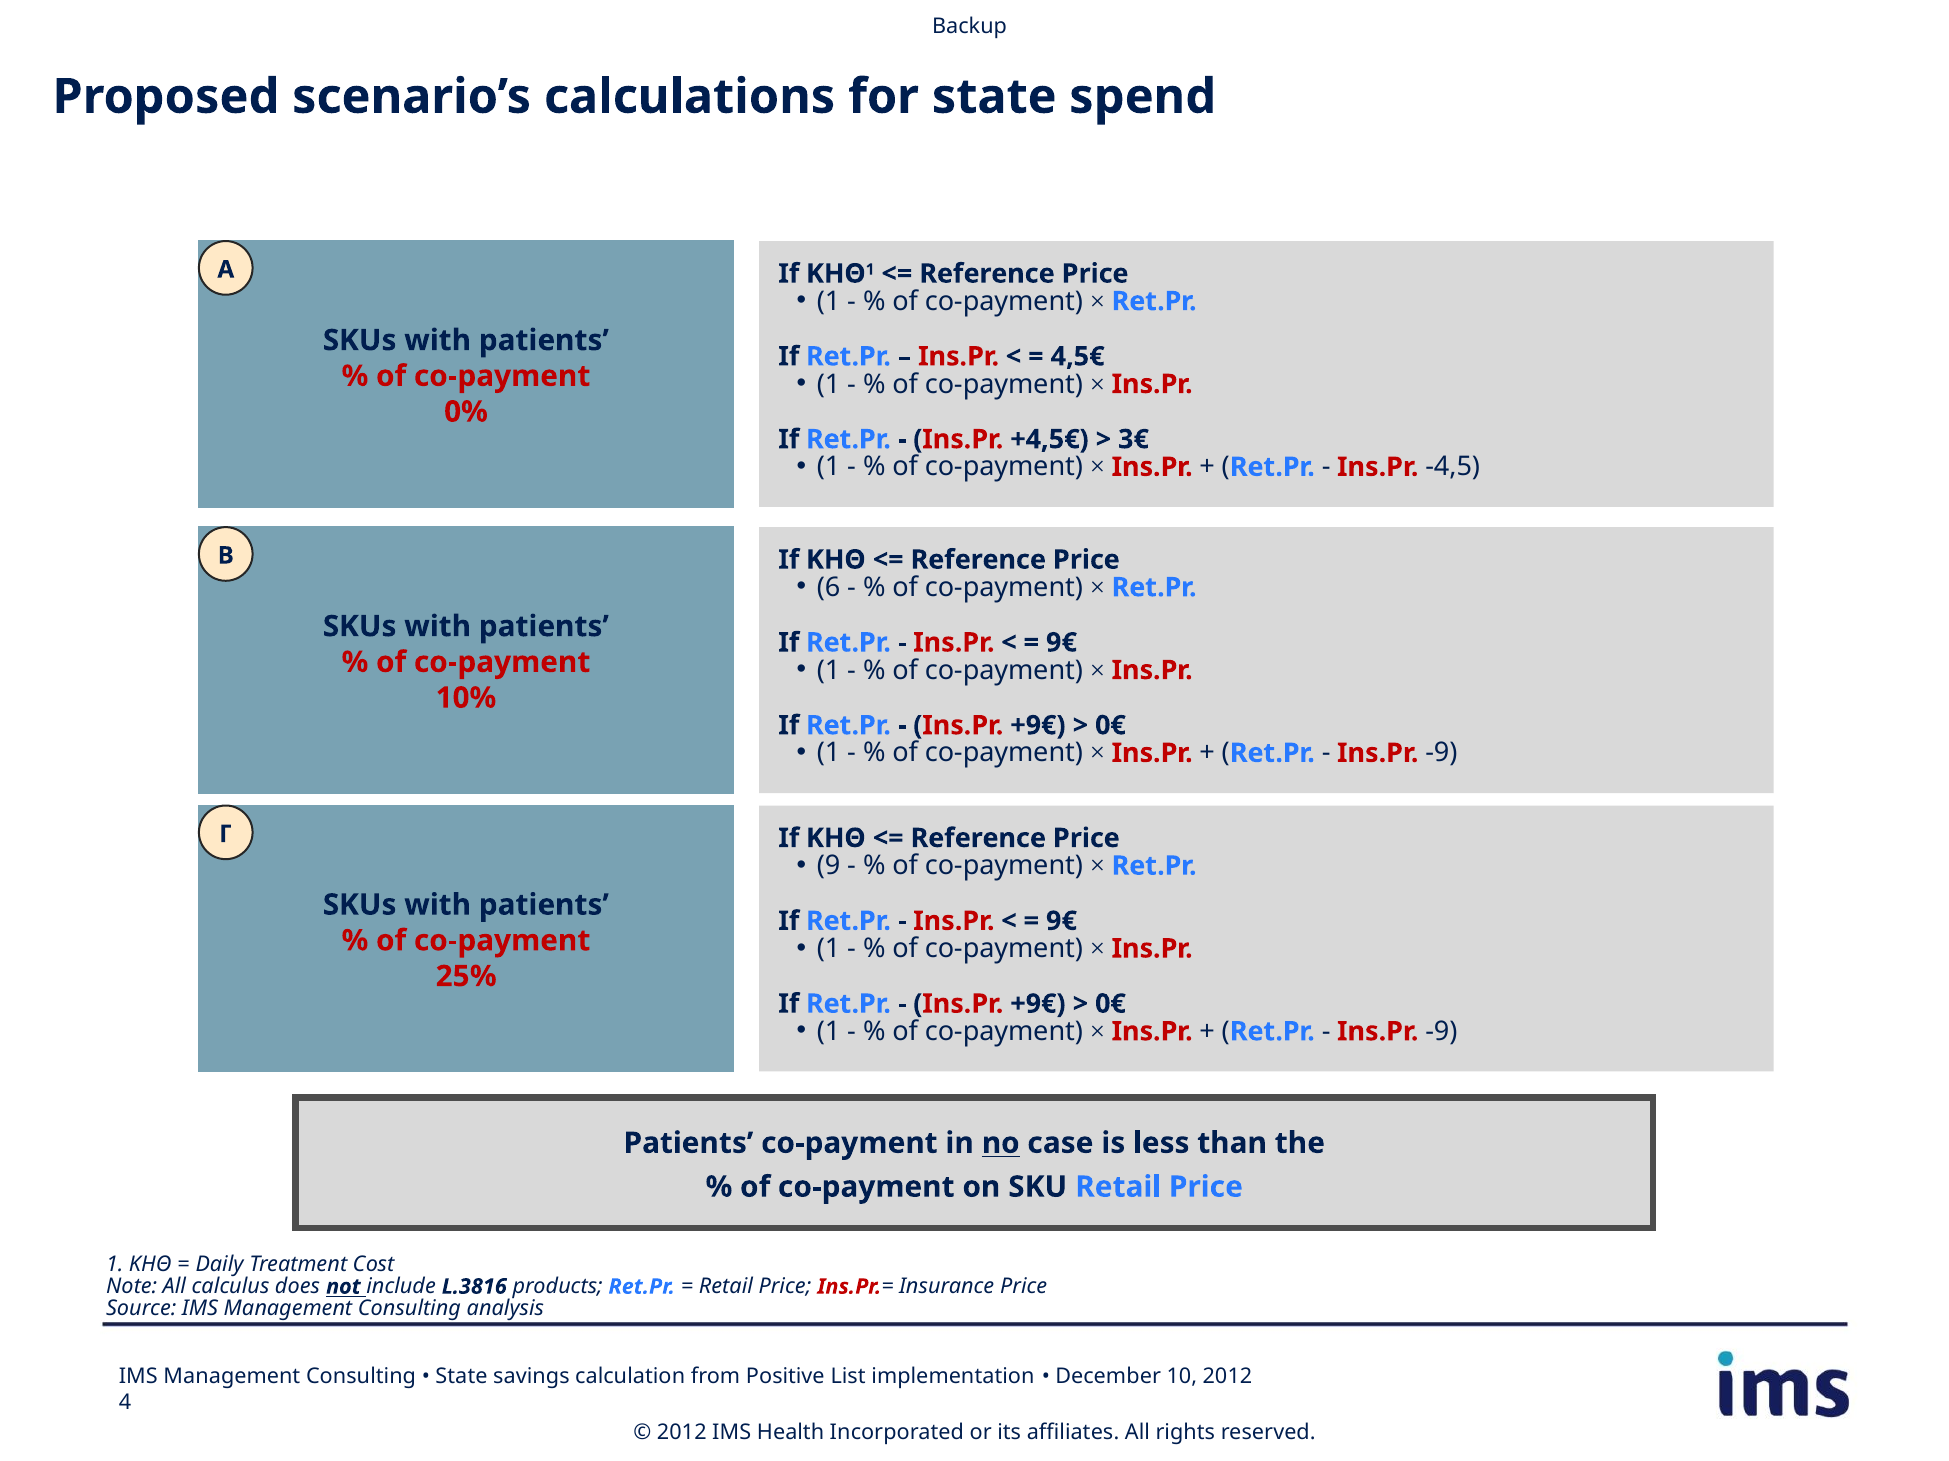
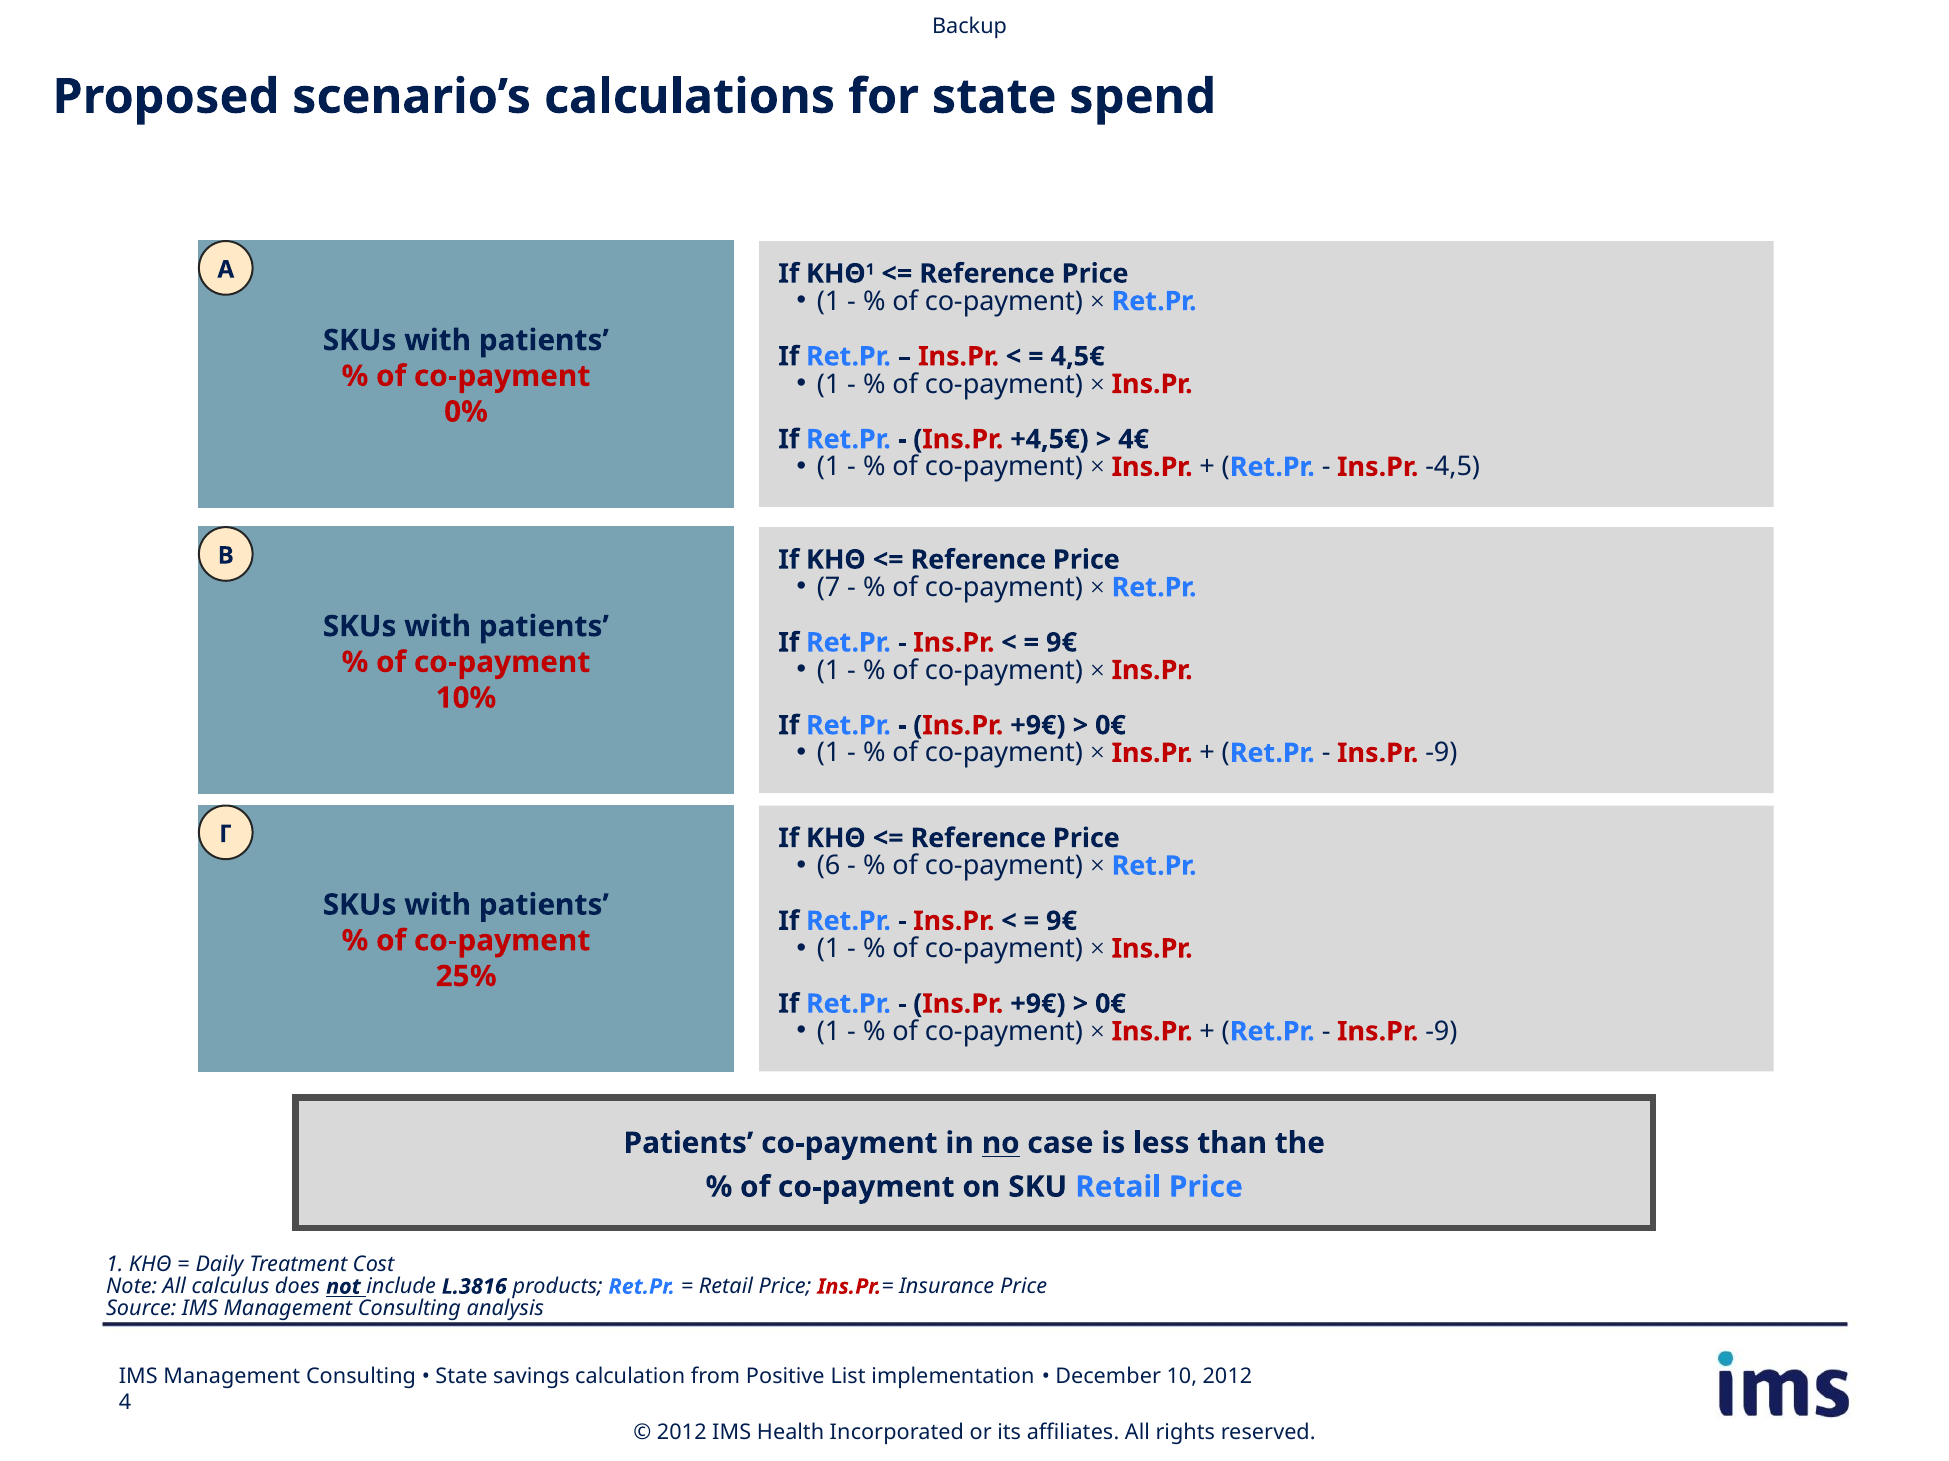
3€: 3€ -> 4€
6: 6 -> 7
9: 9 -> 6
